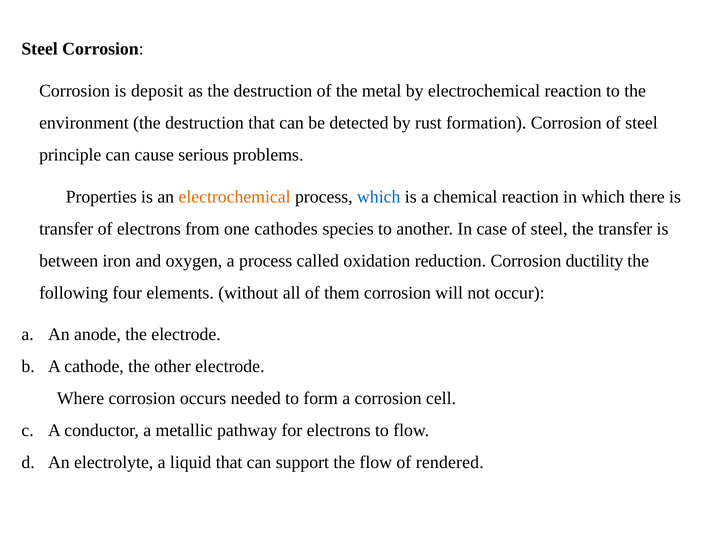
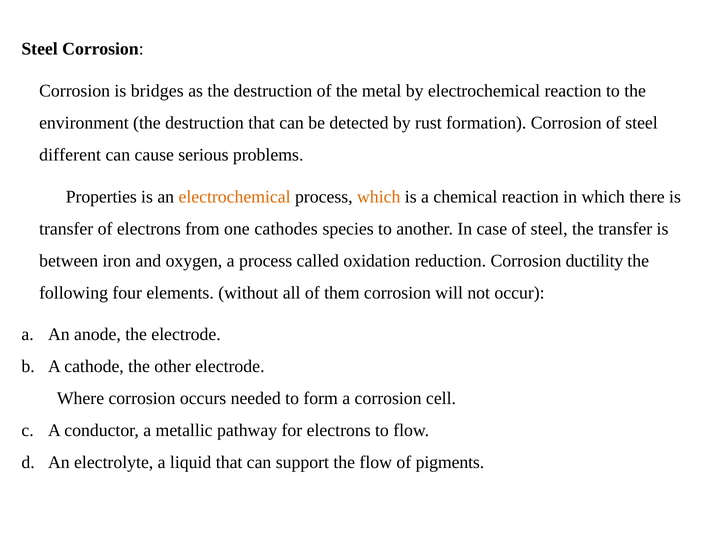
deposit: deposit -> bridges
principle: principle -> different
which at (379, 197) colour: blue -> orange
rendered: rendered -> pigments
